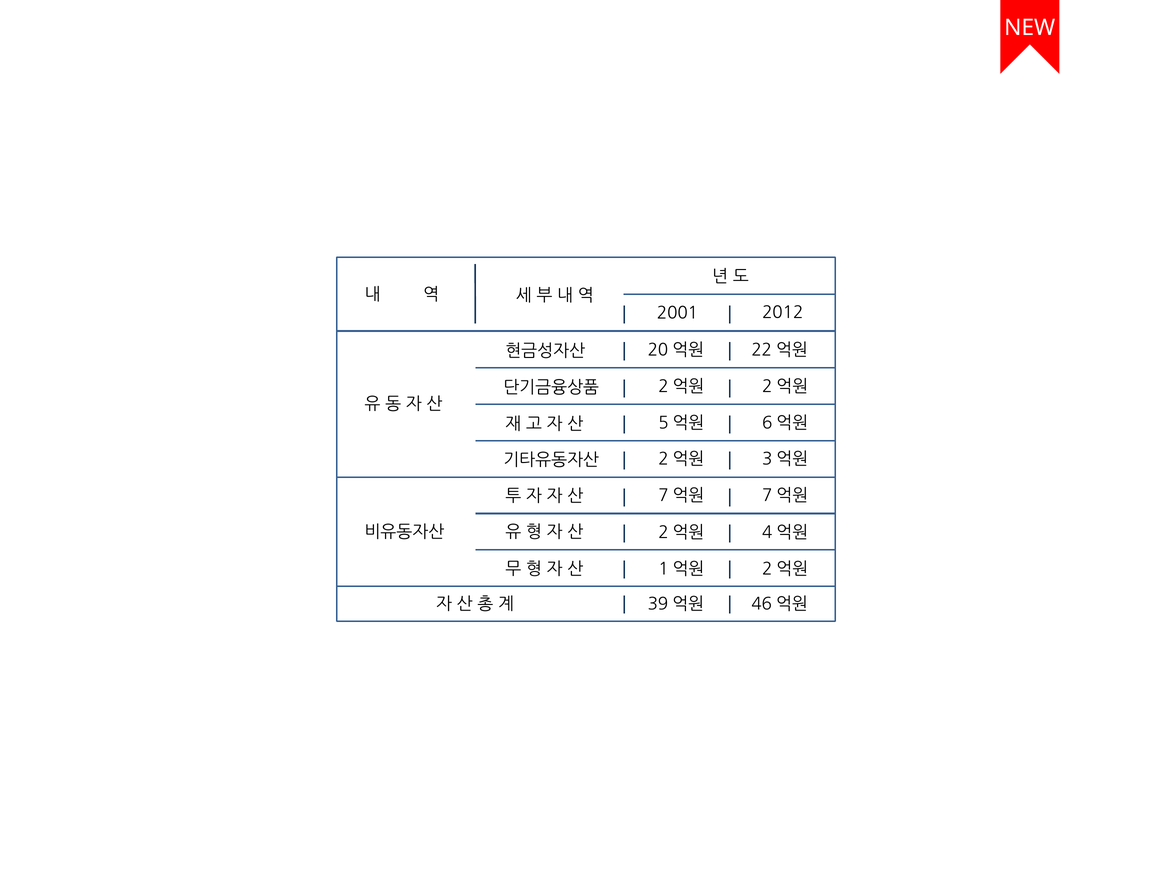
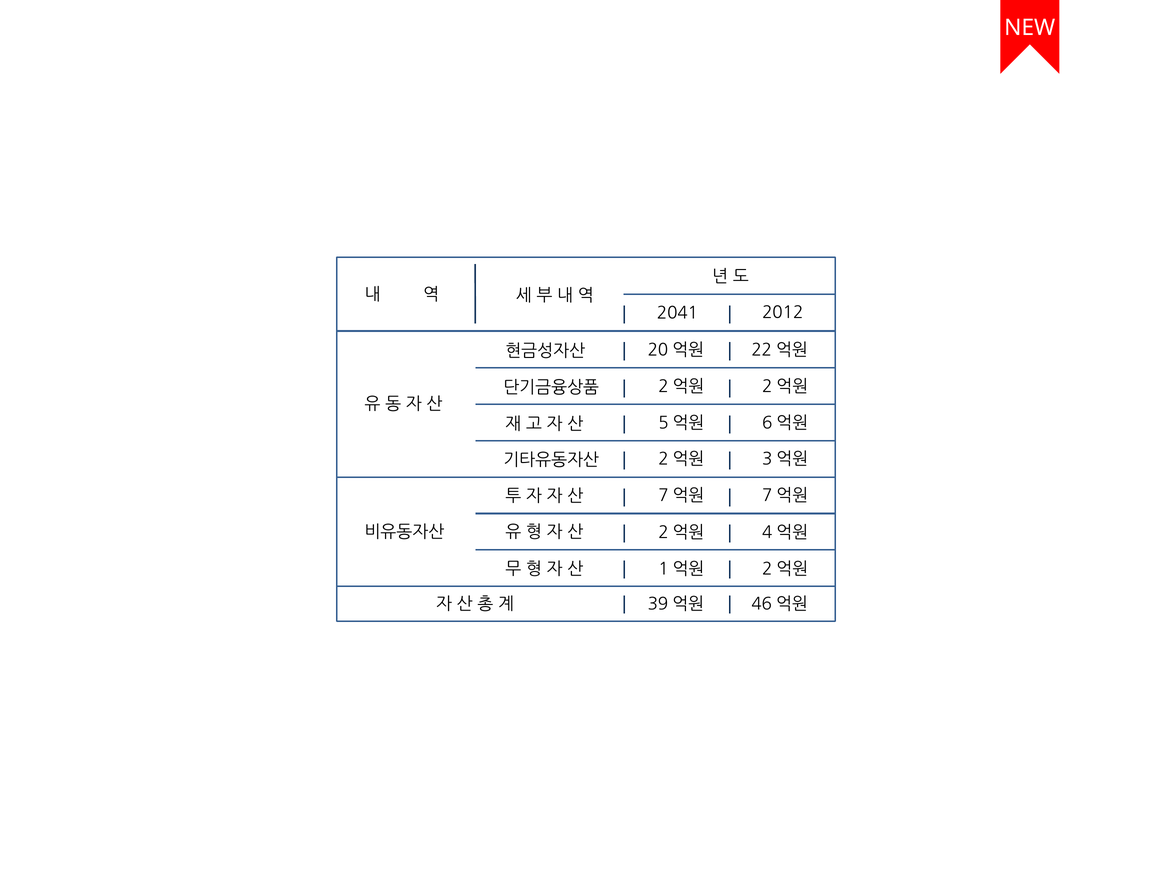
2001: 2001 -> 2041
